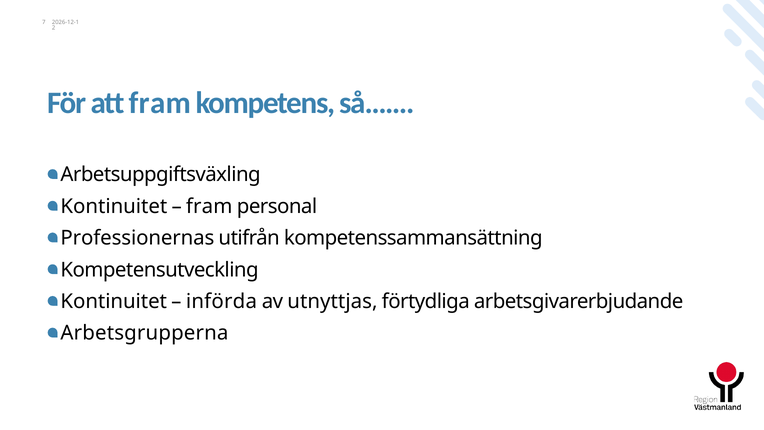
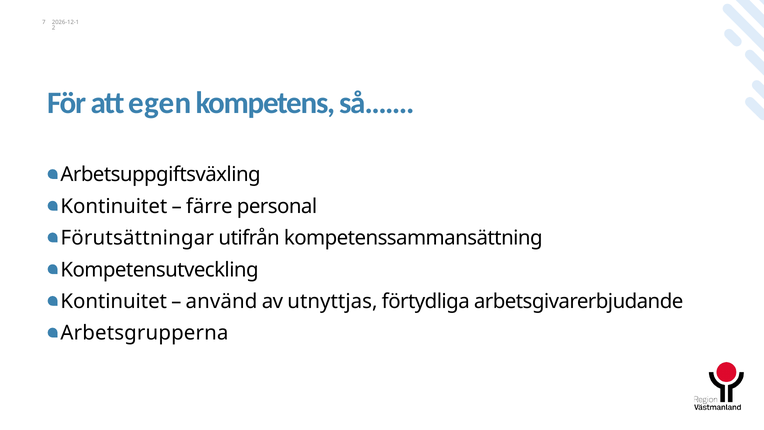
att fram: fram -> egen
fram at (209, 206): fram -> färre
Professionernas: Professionernas -> Förutsättningar
införda: införda -> använd
